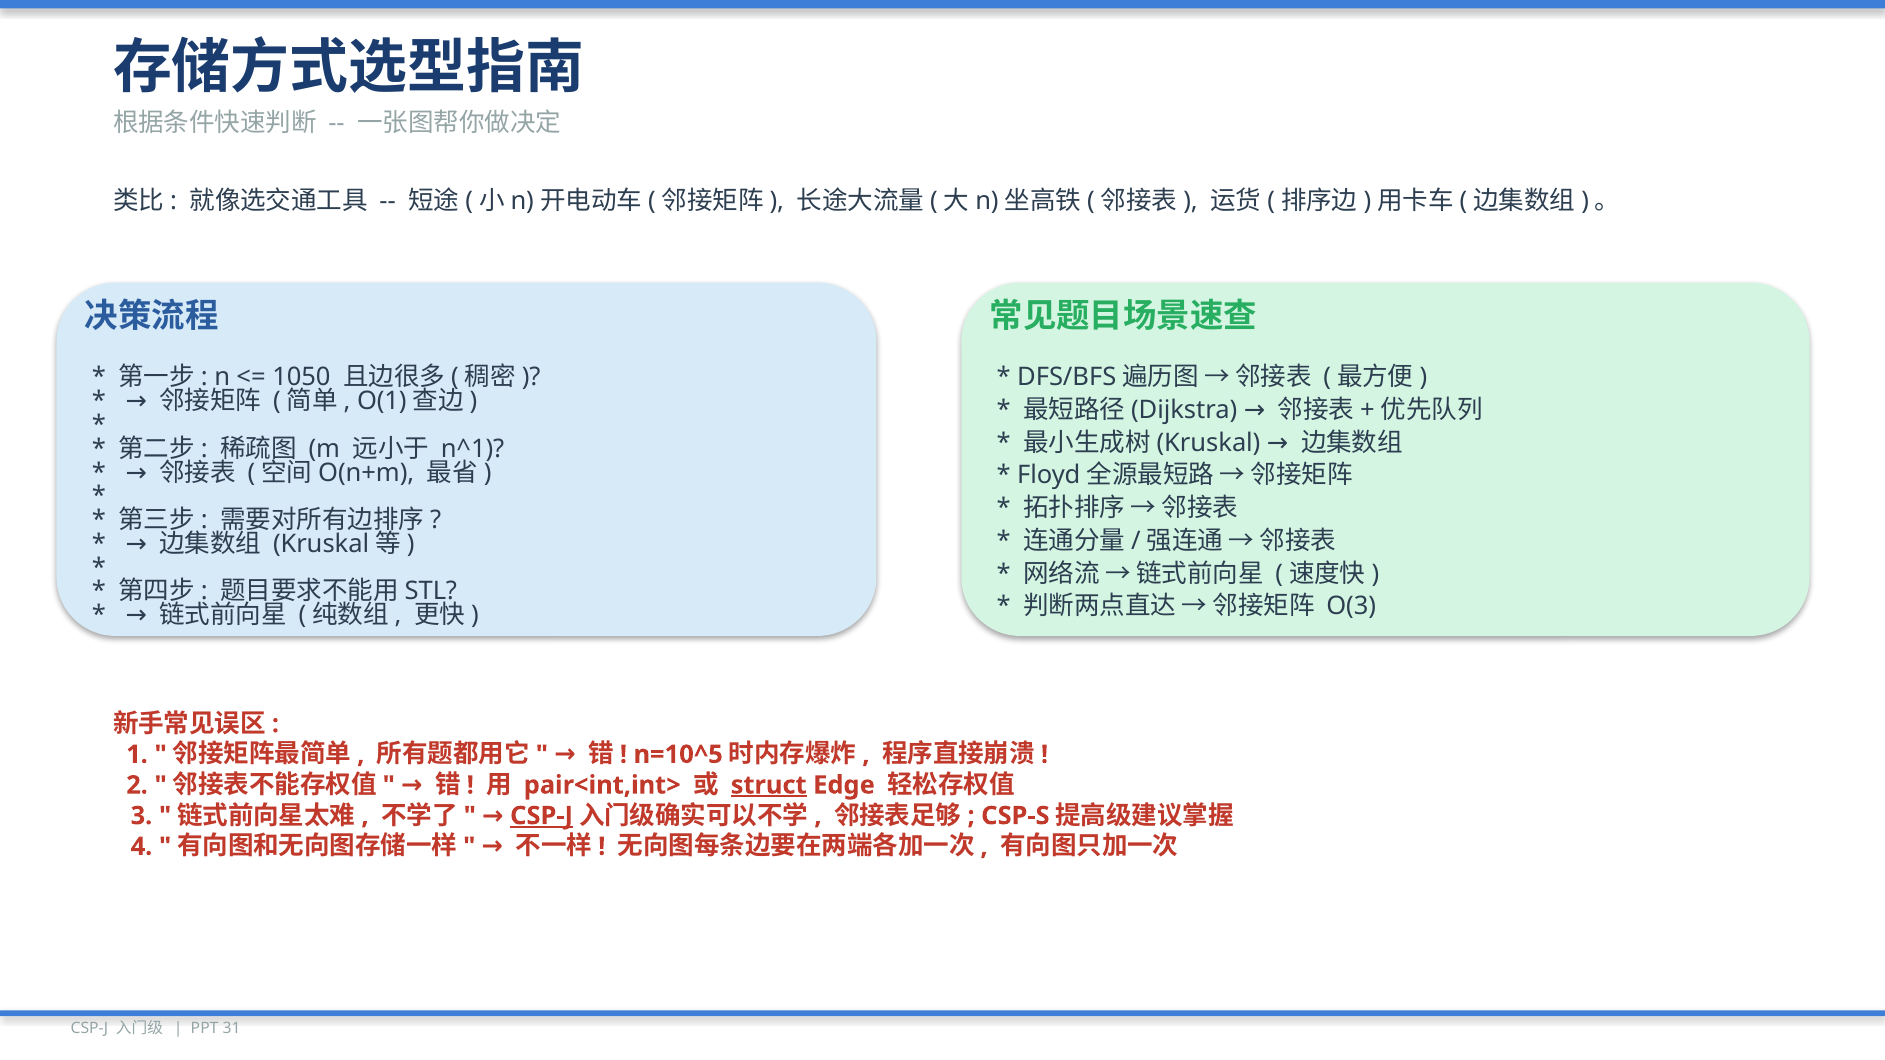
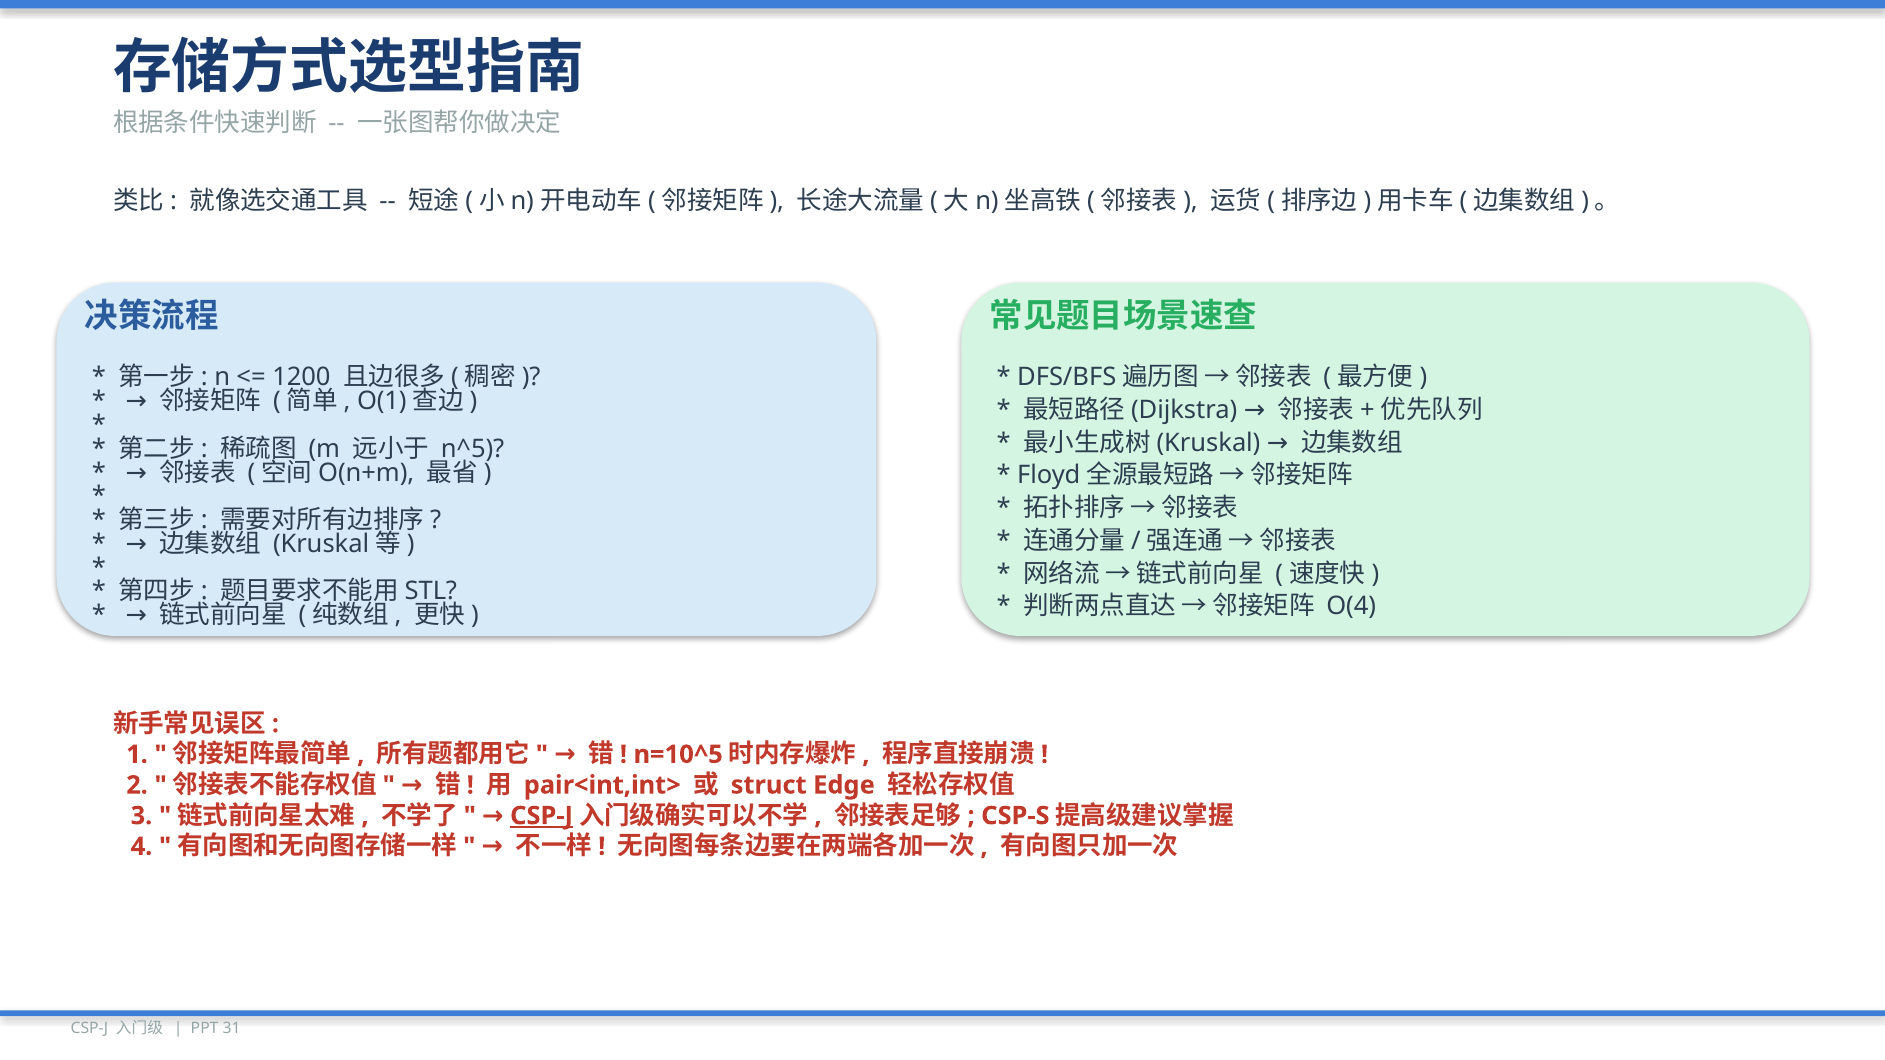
1050: 1050 -> 1200
n^1: n^1 -> n^5
O(3: O(3 -> O(4
struct underline: present -> none
